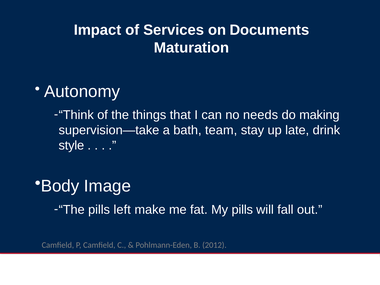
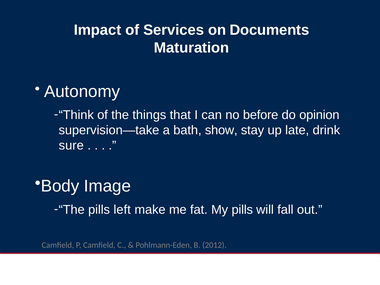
needs: needs -> before
making: making -> opinion
team: team -> show
style: style -> sure
